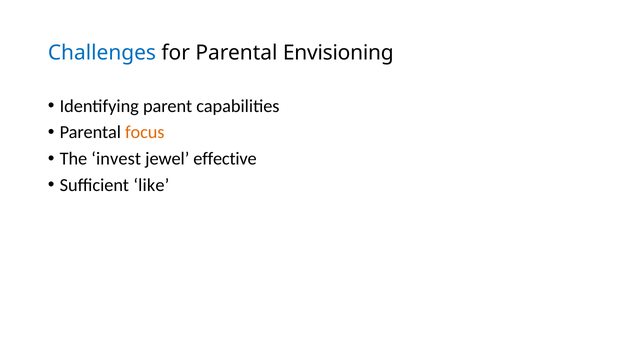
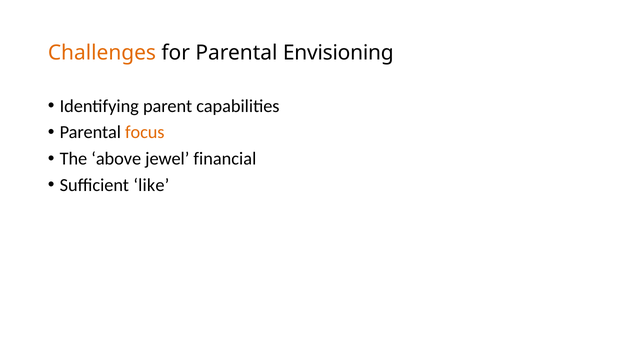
Challenges colour: blue -> orange
invest: invest -> above
effective: effective -> financial
